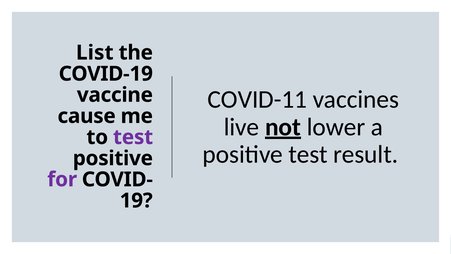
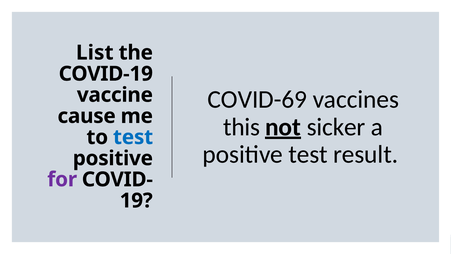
COVID-11: COVID-11 -> COVID-69
live: live -> this
lower: lower -> sicker
test at (133, 137) colour: purple -> blue
